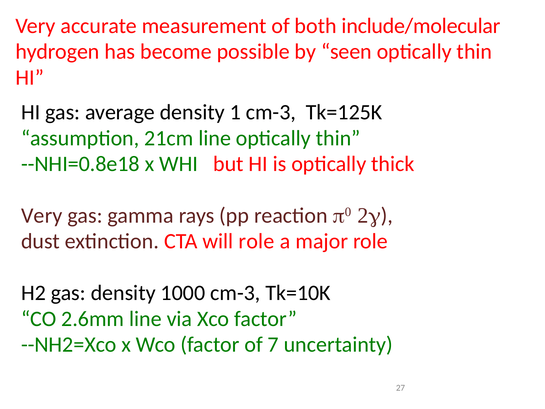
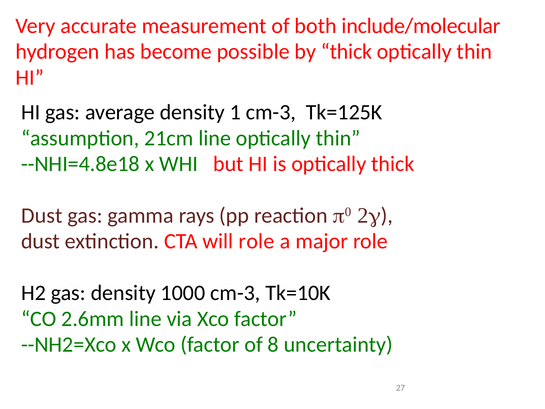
by seen: seen -> thick
--NHI=0.8e18: --NHI=0.8e18 -> --NHI=4.8e18
Very at (42, 215): Very -> Dust
7: 7 -> 8
